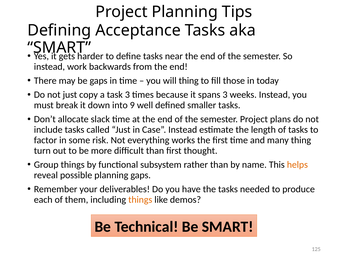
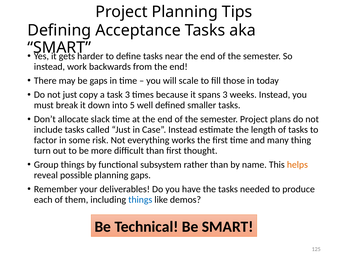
will thing: thing -> scale
9: 9 -> 5
things at (140, 200) colour: orange -> blue
